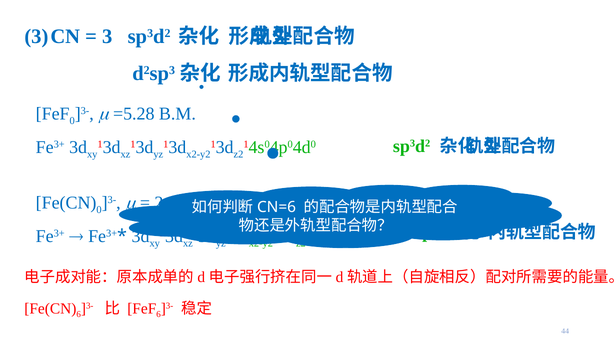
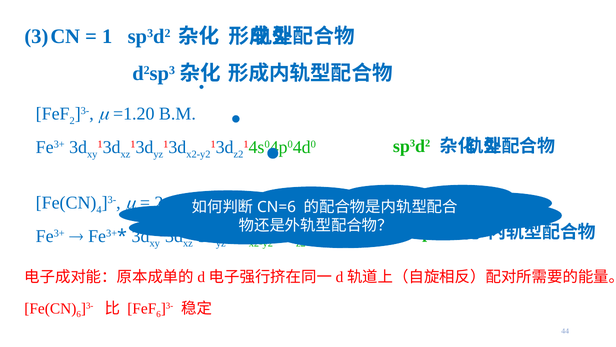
3: 3 -> 1
0 at (72, 120): 0 -> 2
=5.28: =5.28 -> =1.20
0 at (99, 210): 0 -> 4
